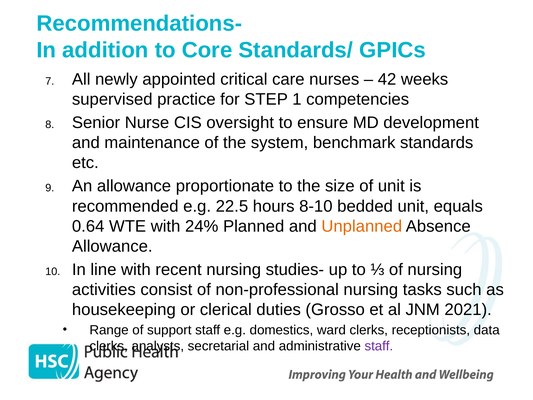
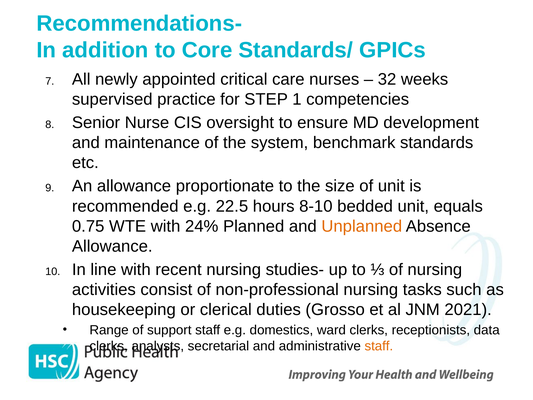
42: 42 -> 32
0.64: 0.64 -> 0.75
staff at (379, 346) colour: purple -> orange
